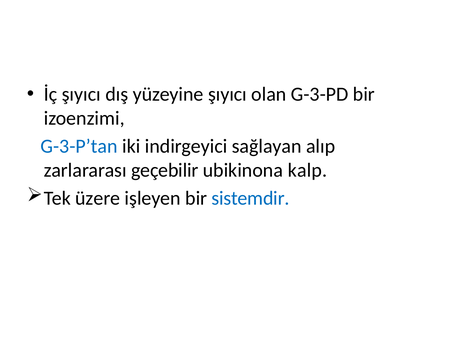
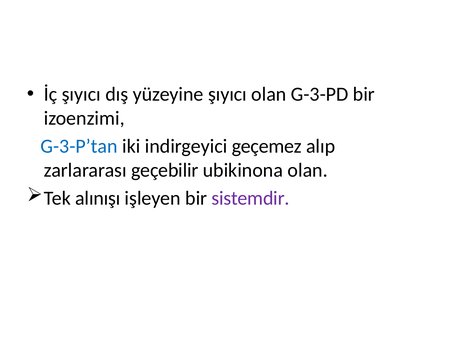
sağlayan: sağlayan -> geçemez
ubikinona kalp: kalp -> olan
üzere: üzere -> alınışı
sistemdir colour: blue -> purple
